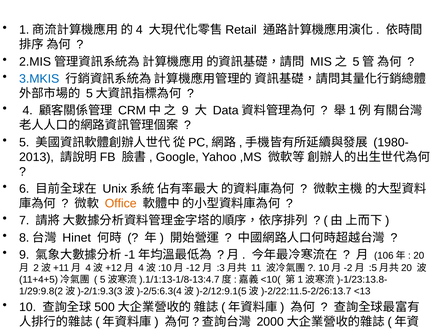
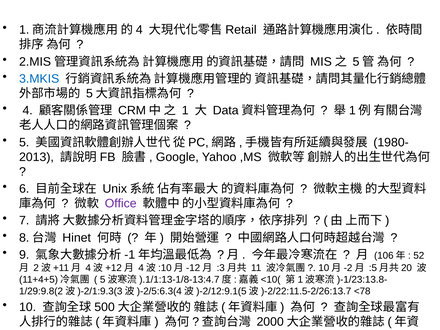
9 at (185, 111): 9 -> 1
Office colour: orange -> purple
20: 20 -> 52
<13: <13 -> <78
